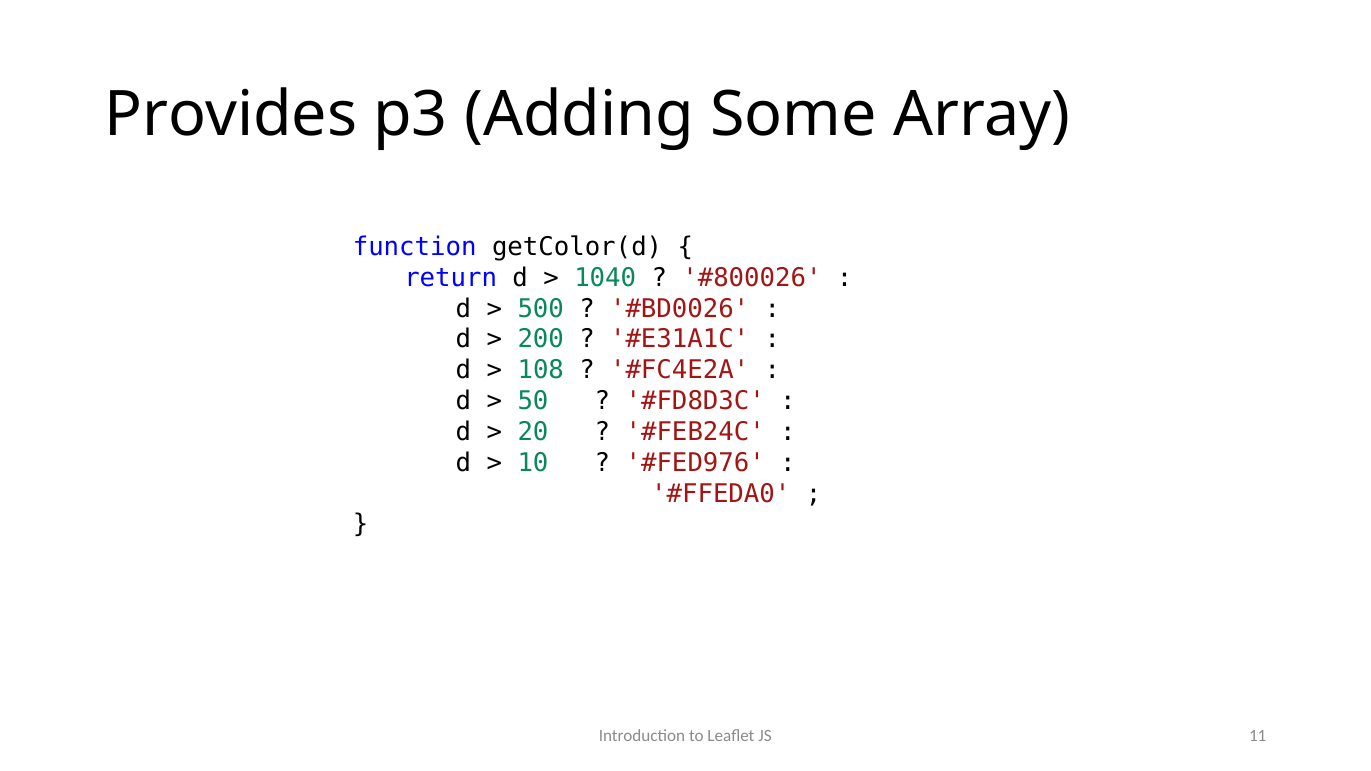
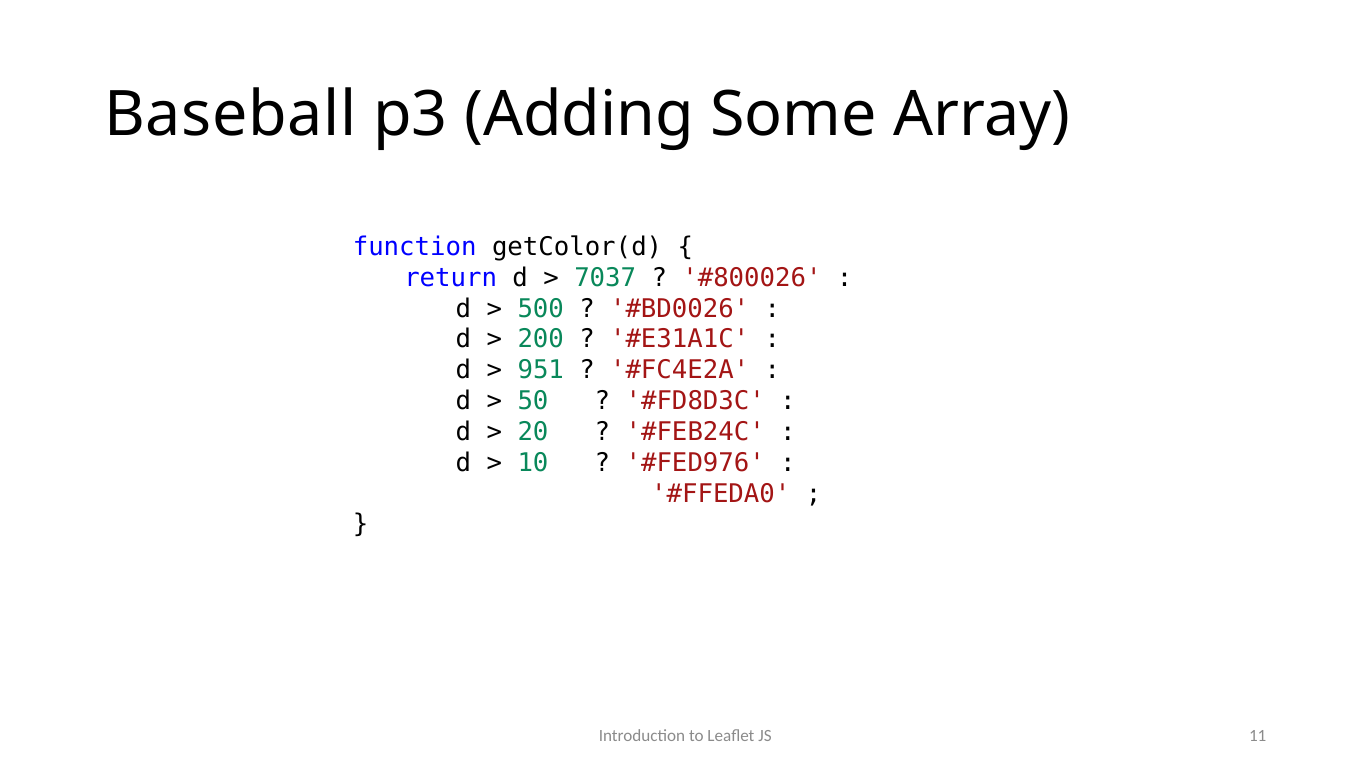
Provides: Provides -> Baseball
1040: 1040 -> 7037
108: 108 -> 951
